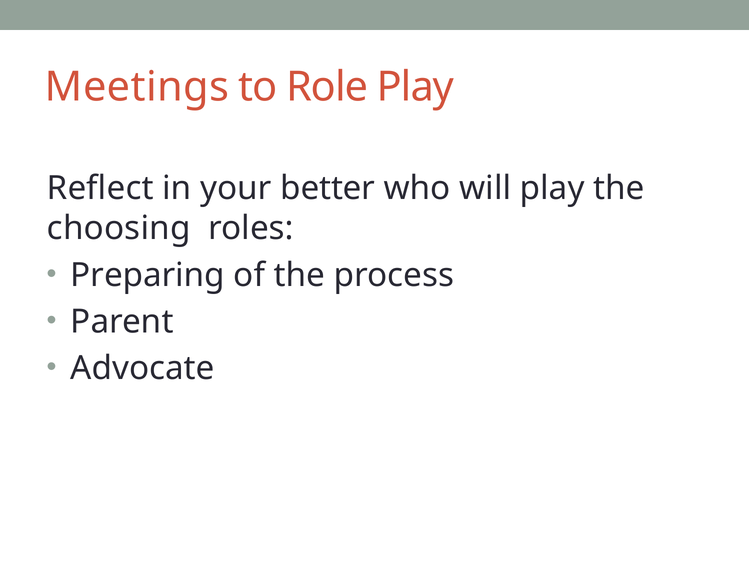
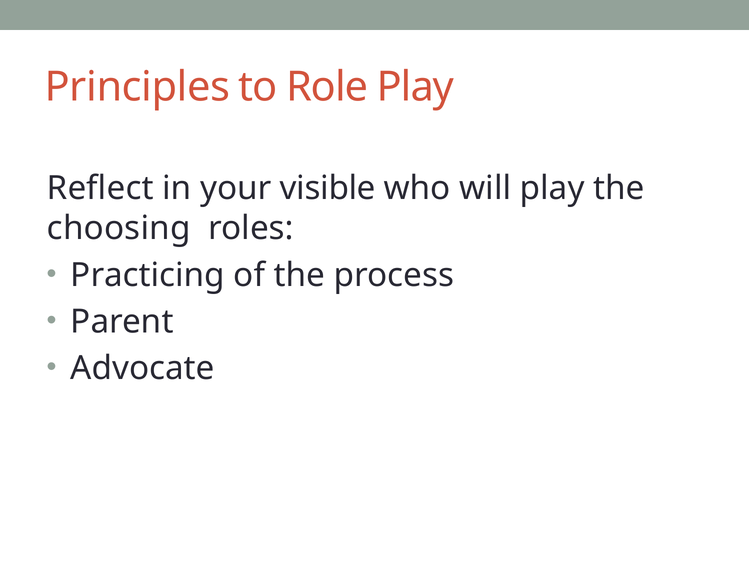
Meetings: Meetings -> Principles
better: better -> visible
Preparing: Preparing -> Practicing
